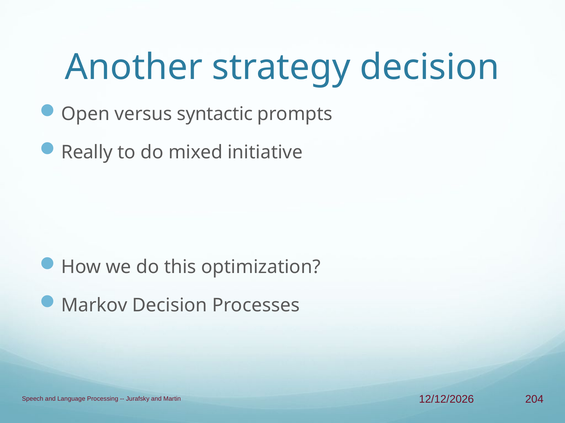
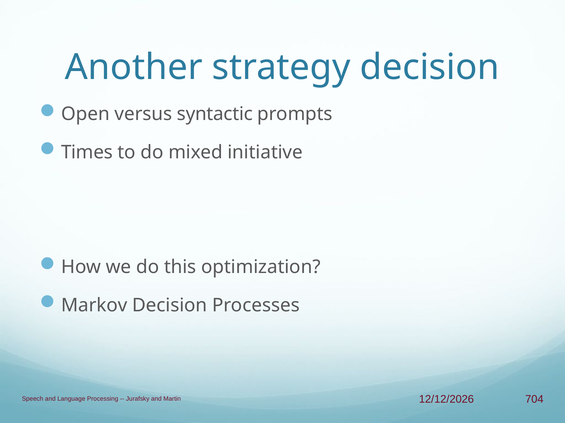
Really: Really -> Times
204: 204 -> 704
